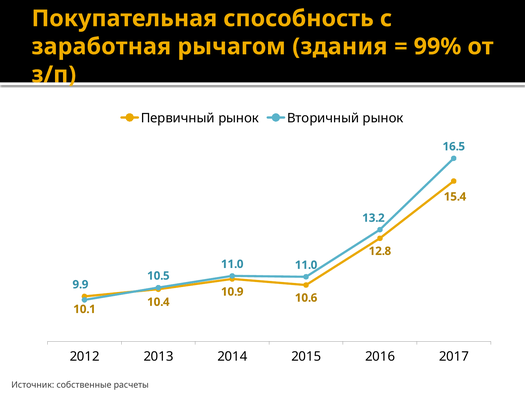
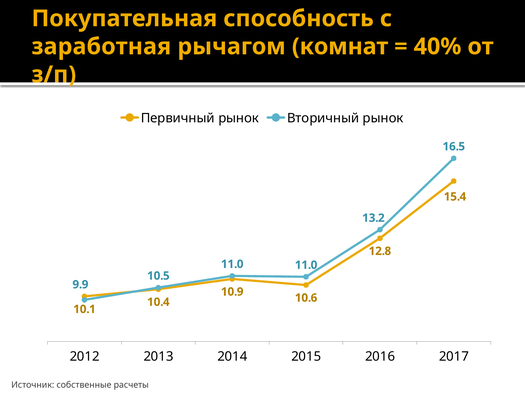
здания: здания -> комнат
99%: 99% -> 40%
